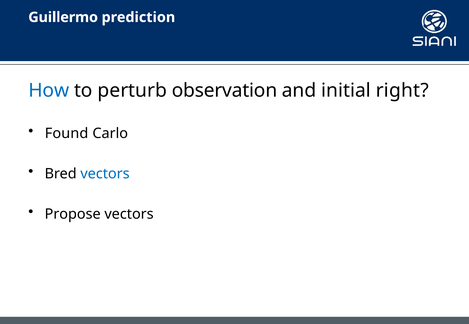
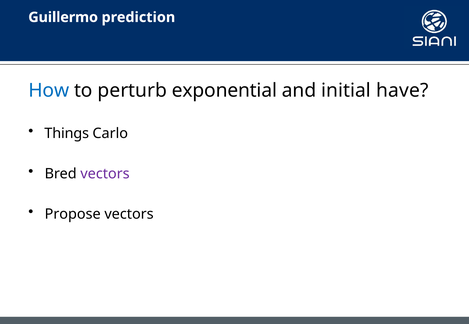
observation: observation -> exponential
right: right -> have
Found: Found -> Things
vectors at (105, 174) colour: blue -> purple
